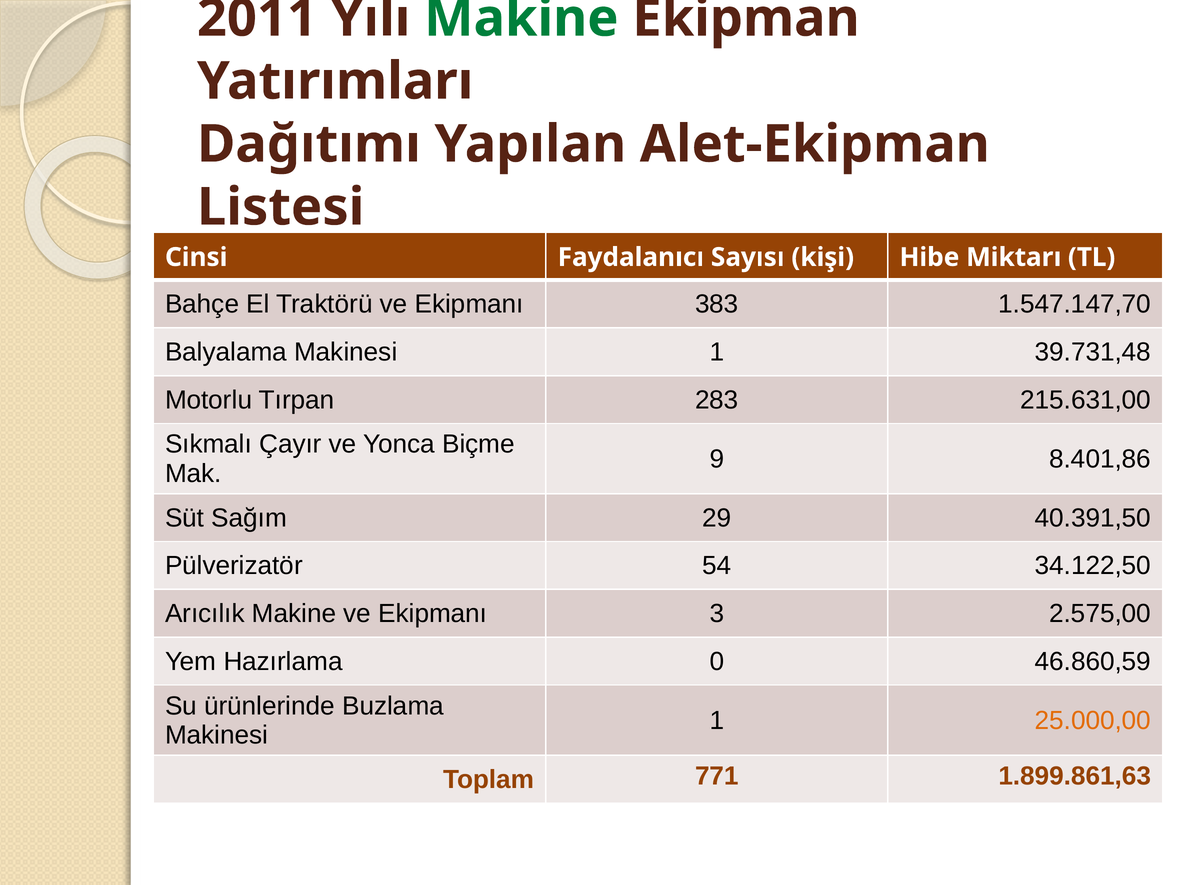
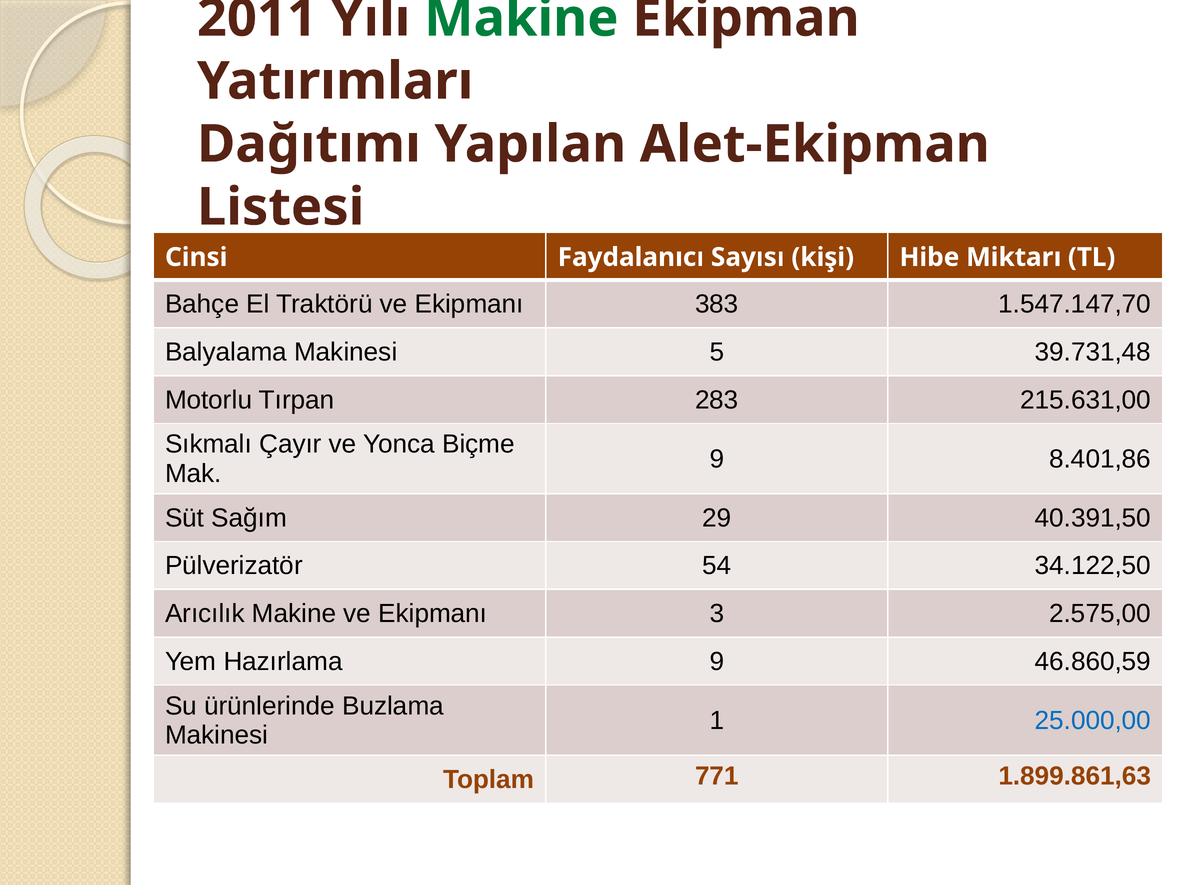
Balyalama Makinesi 1: 1 -> 5
Hazırlama 0: 0 -> 9
25.000,00 colour: orange -> blue
